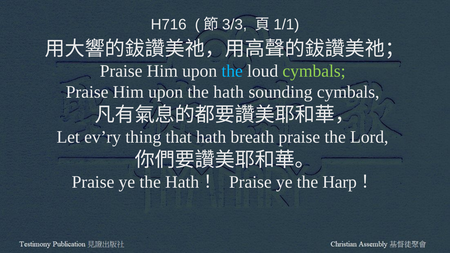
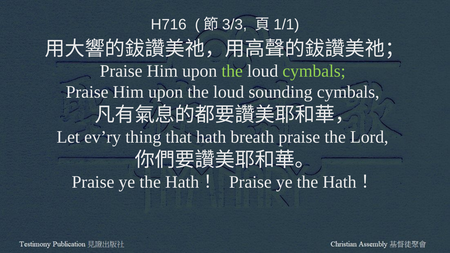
the at (232, 71) colour: light blue -> light green
hath at (229, 92): hath -> loud
Harp at (340, 182): Harp -> Hath
